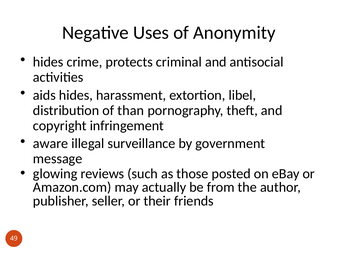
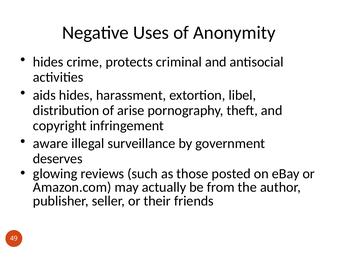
than: than -> arise
message: message -> deserves
